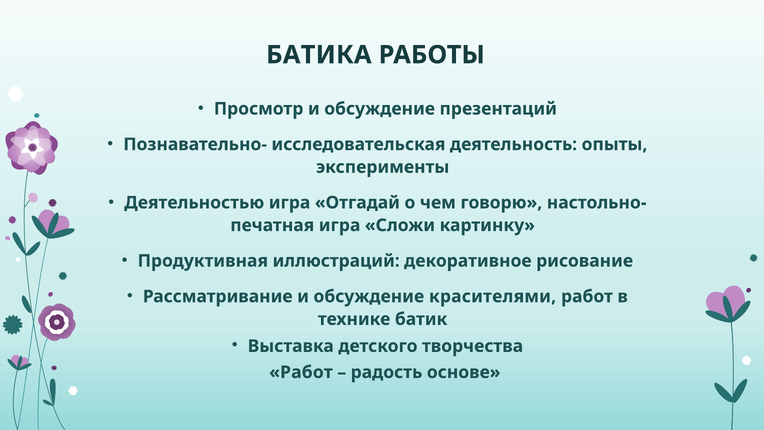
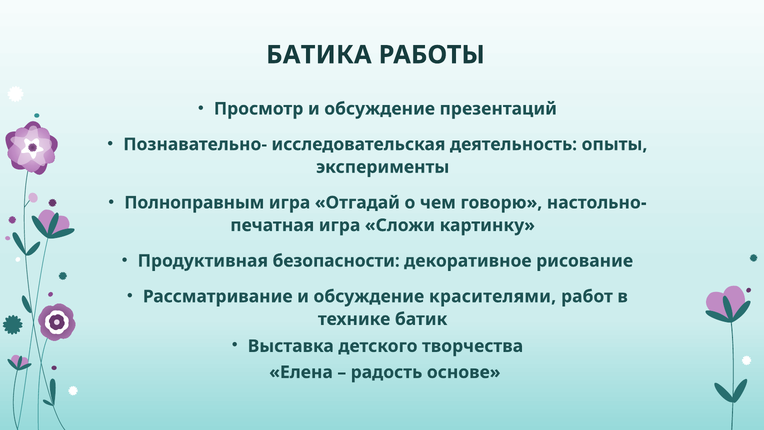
Деятельностью: Деятельностью -> Полноправным
иллюстраций: иллюстраций -> безопасности
Работ at (301, 372): Работ -> Елена
